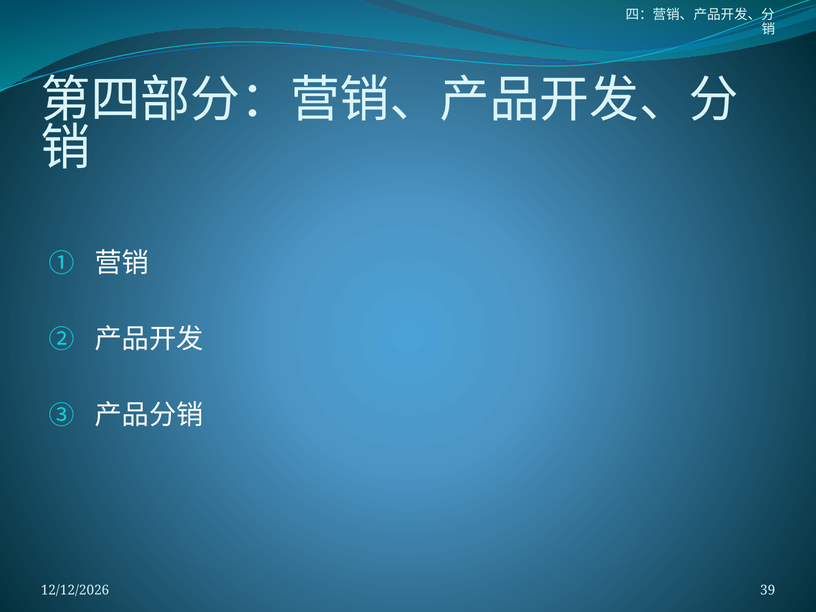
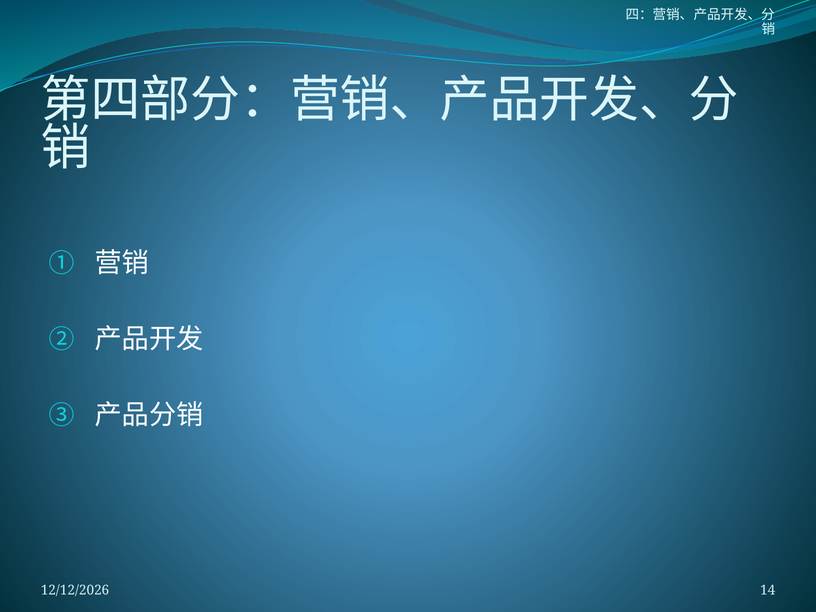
39: 39 -> 14
